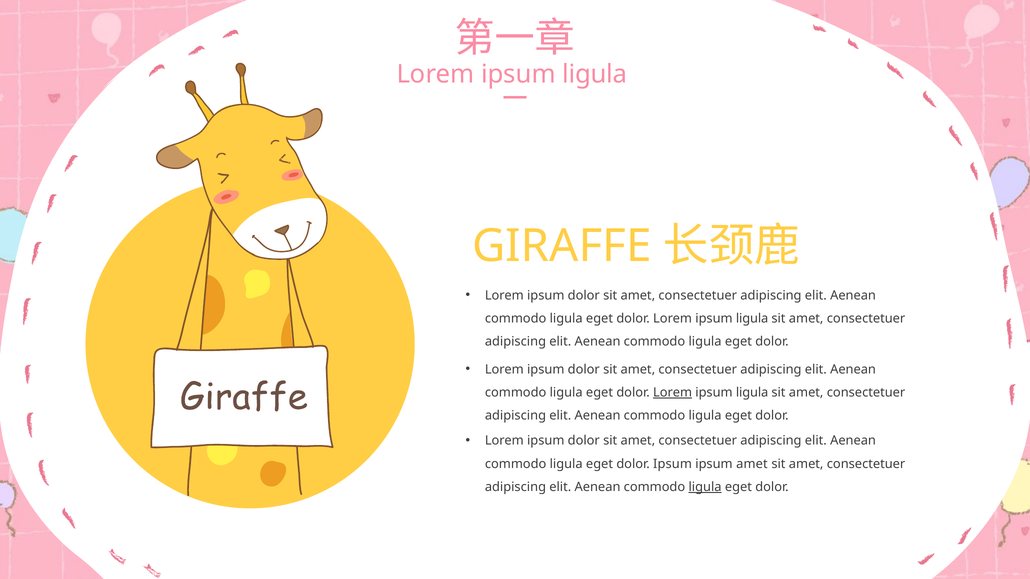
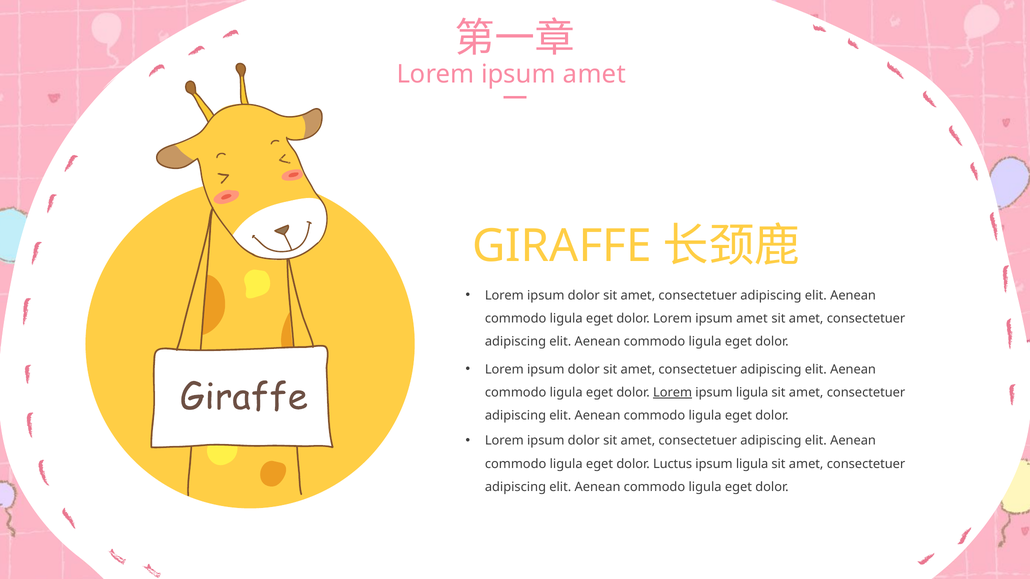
ligula at (595, 74): ligula -> amet
ligula at (752, 319): ligula -> amet
dolor Ipsum: Ipsum -> Luctus
amet at (752, 464): amet -> ligula
ligula at (705, 487) underline: present -> none
